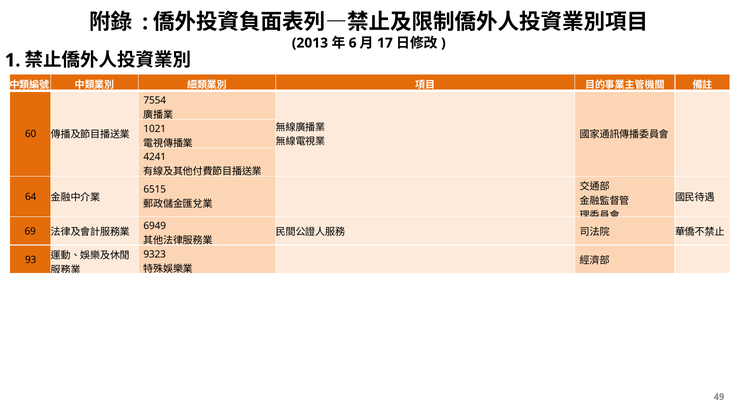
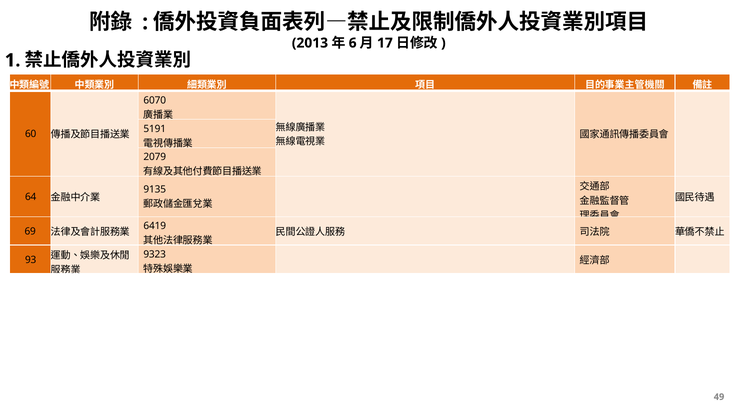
7554: 7554 -> 6070
1021: 1021 -> 5191
4241: 4241 -> 2079
6515: 6515 -> 9135
6949: 6949 -> 6419
